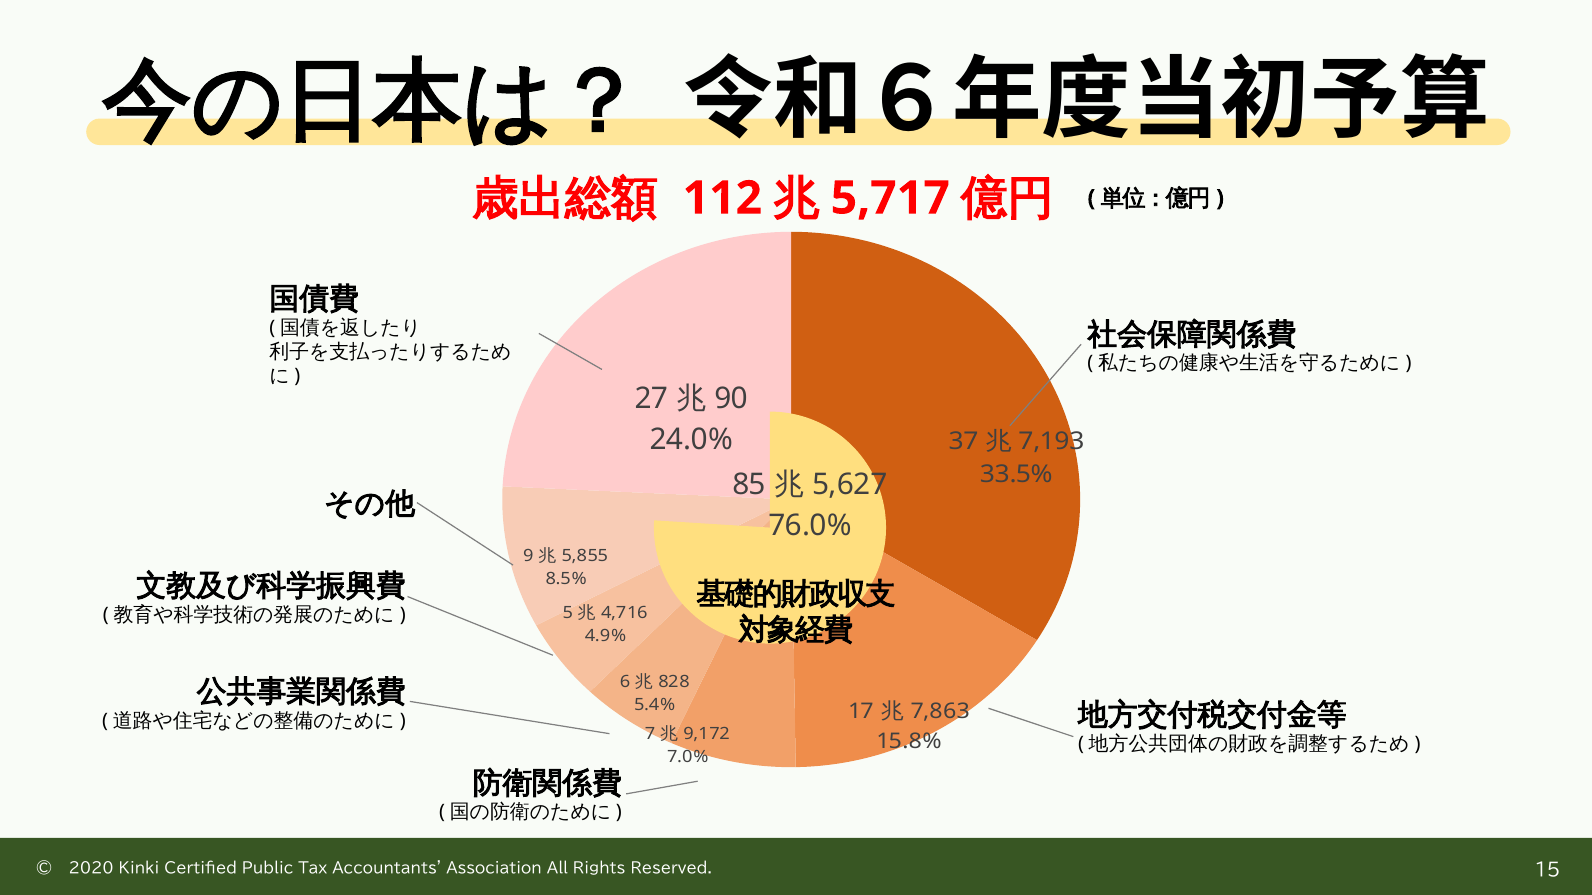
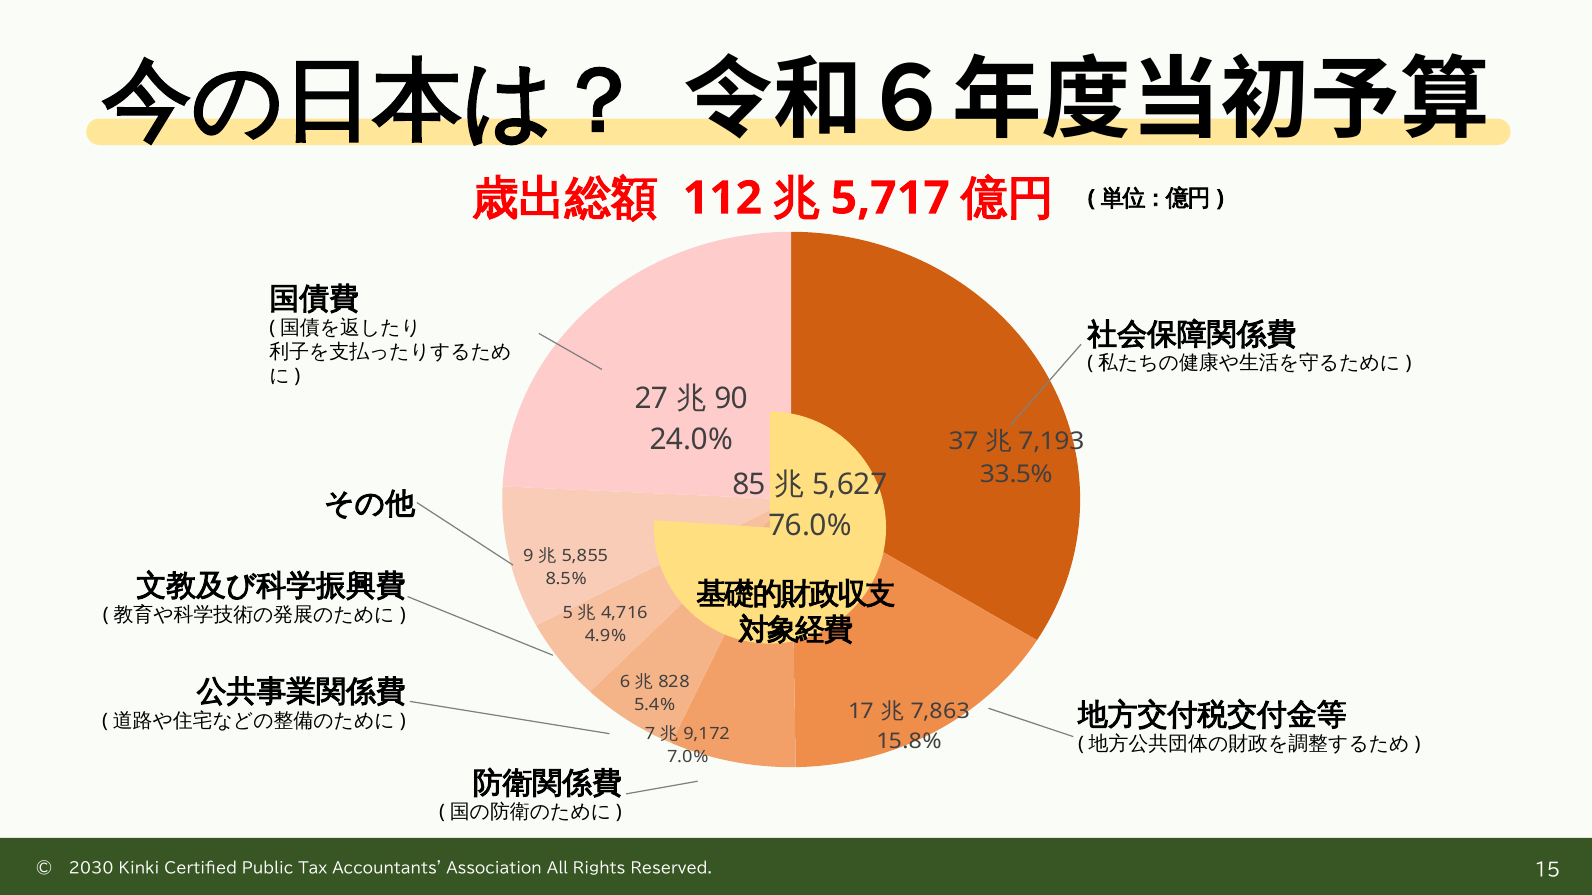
2020: 2020 -> 2030
